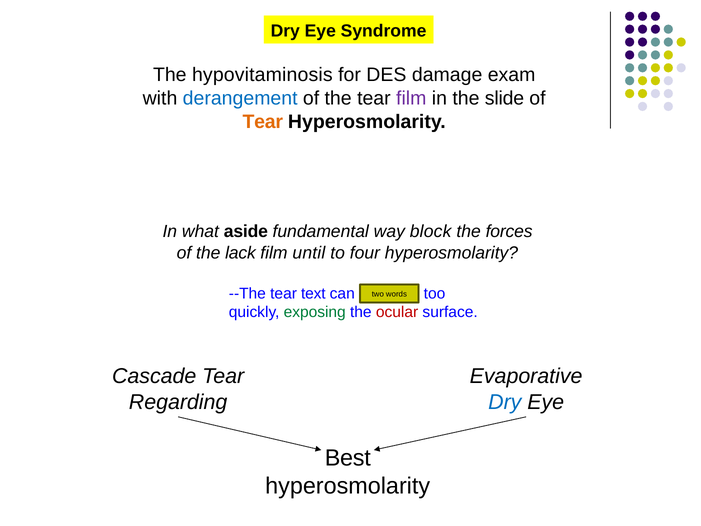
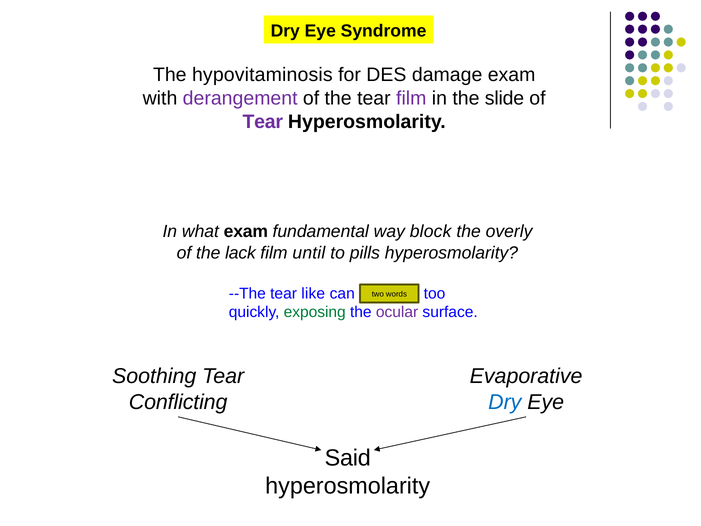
derangement colour: blue -> purple
Tear at (263, 122) colour: orange -> purple
what aside: aside -> exam
forces: forces -> overly
four: four -> pills
text: text -> like
ocular colour: red -> purple
Cascade: Cascade -> Soothing
Regarding: Regarding -> Conflicting
Best: Best -> Said
